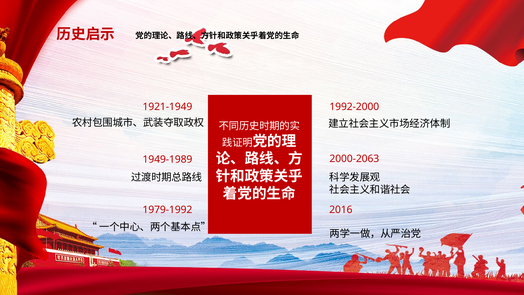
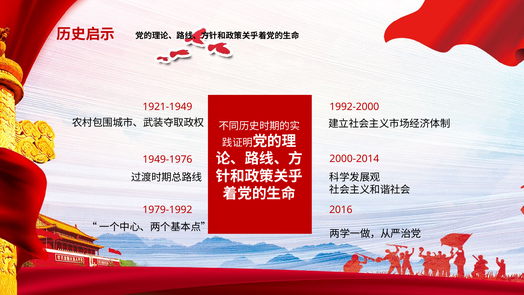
2000-2063: 2000-2063 -> 2000-2014
1949-1989: 1949-1989 -> 1949-1976
